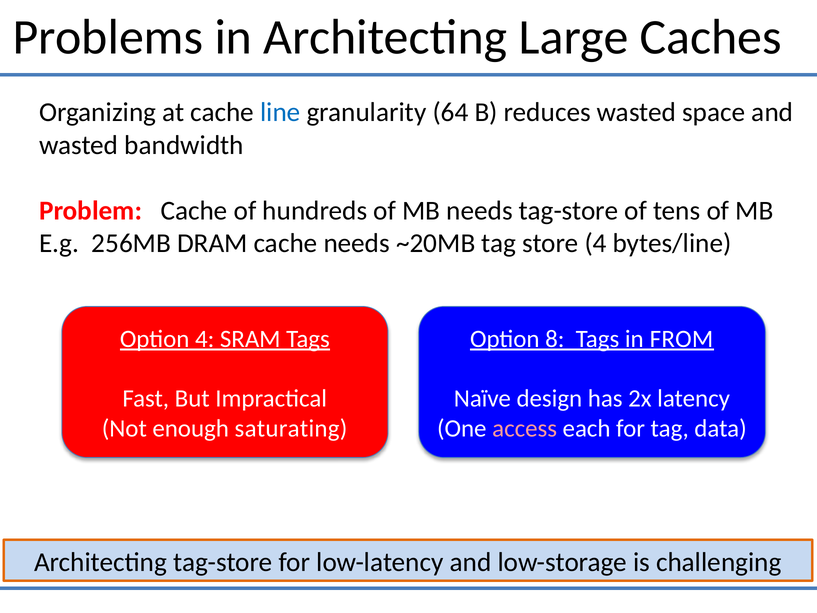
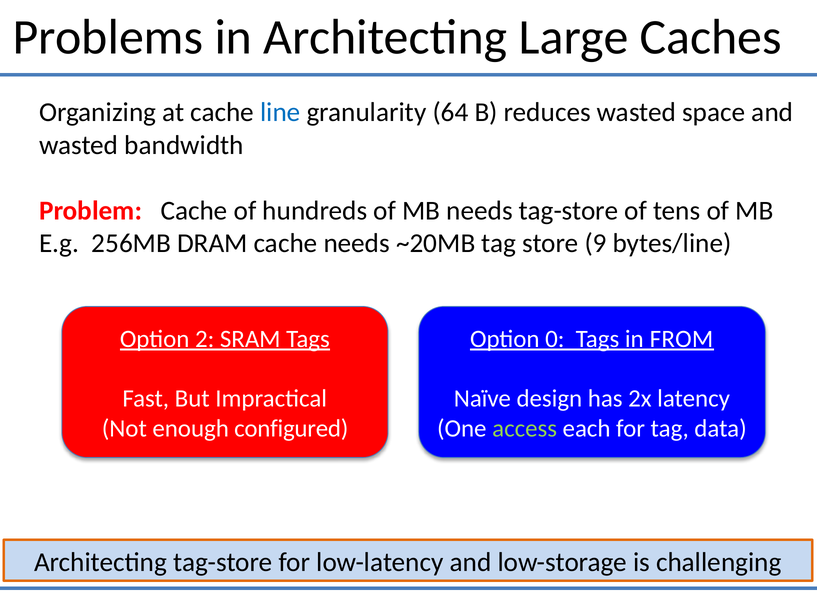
store 4: 4 -> 9
Option 4: 4 -> 2
8: 8 -> 0
saturating: saturating -> configured
access colour: pink -> light green
